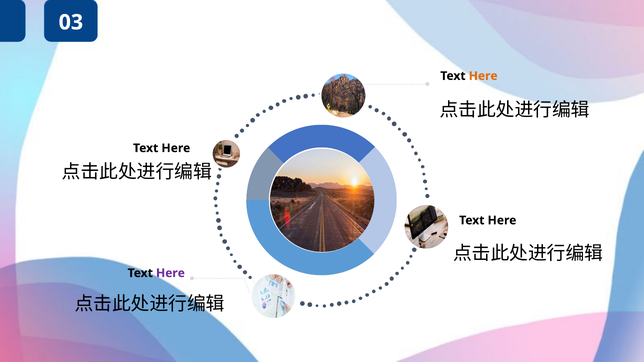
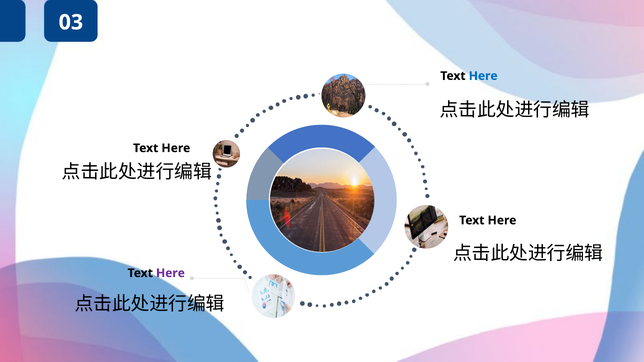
Here at (483, 76) colour: orange -> blue
